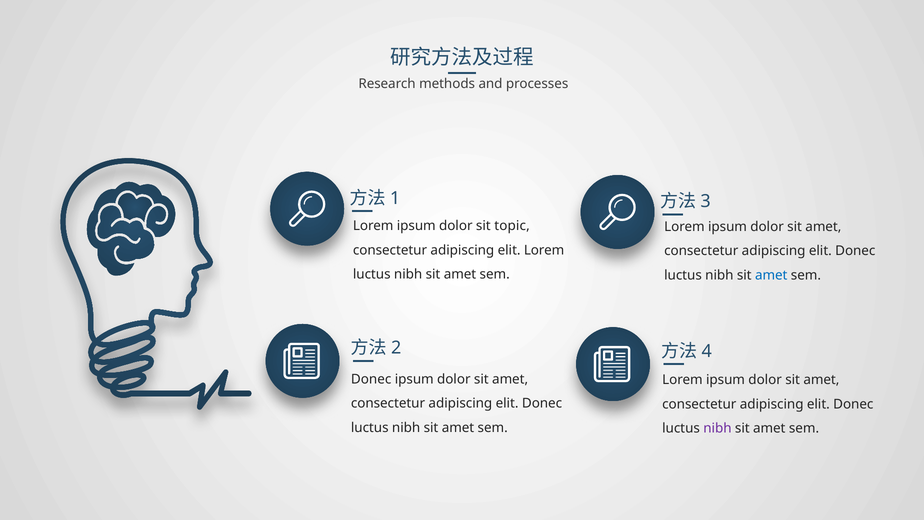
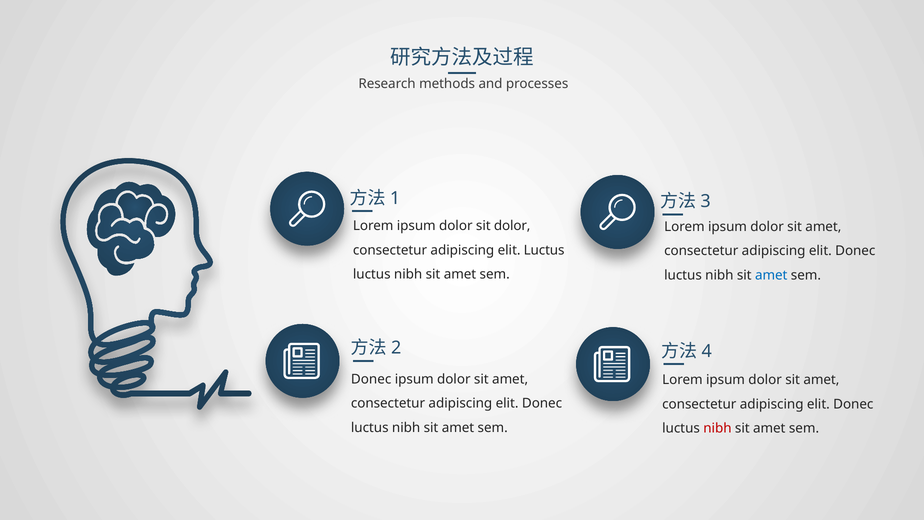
sit topic: topic -> dolor
elit Lorem: Lorem -> Luctus
nibh at (717, 428) colour: purple -> red
